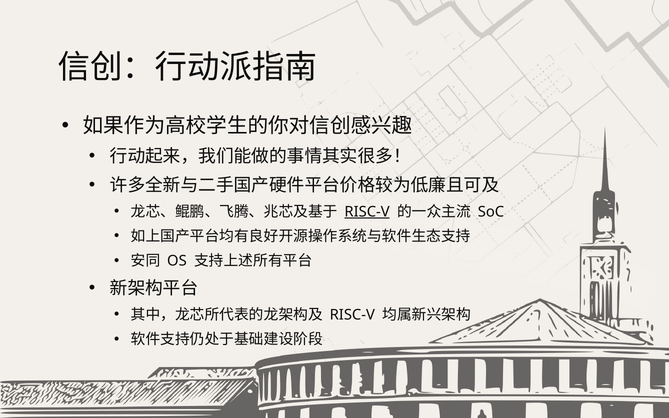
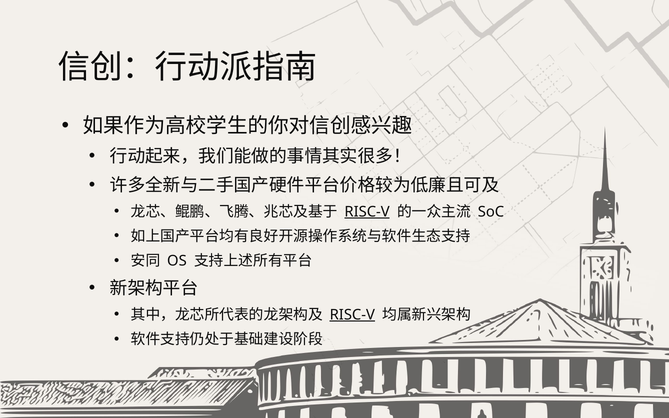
RISC-V at (352, 315) underline: none -> present
